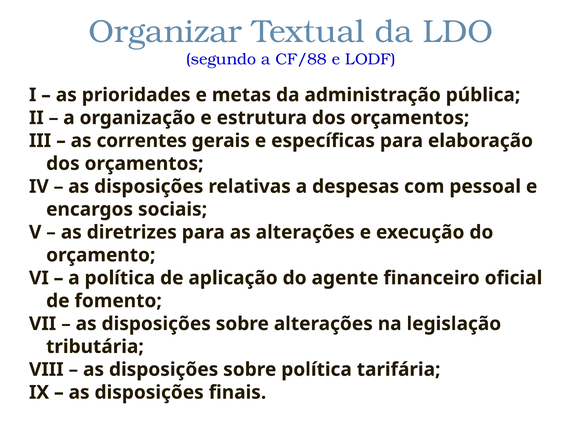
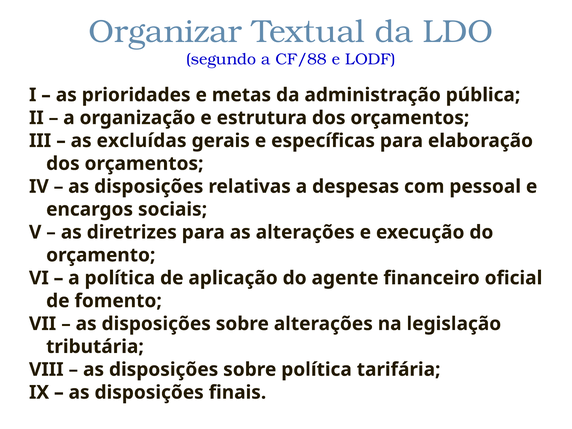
correntes: correntes -> excluídas
